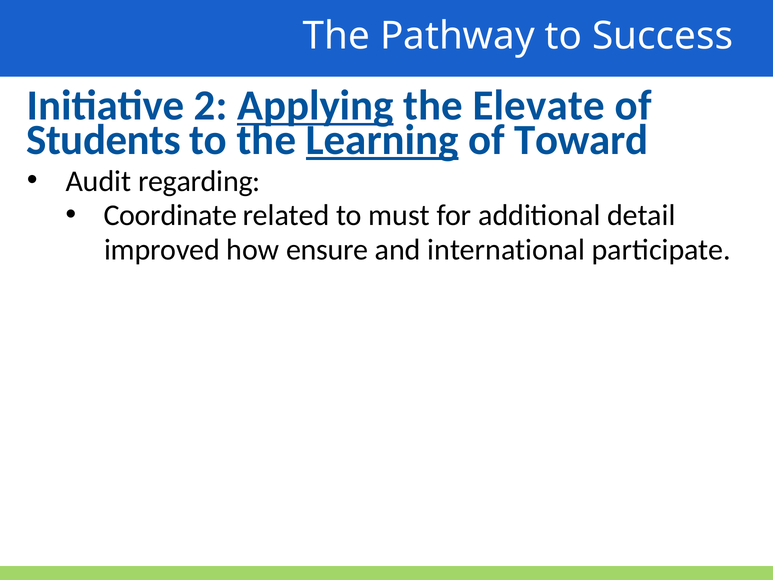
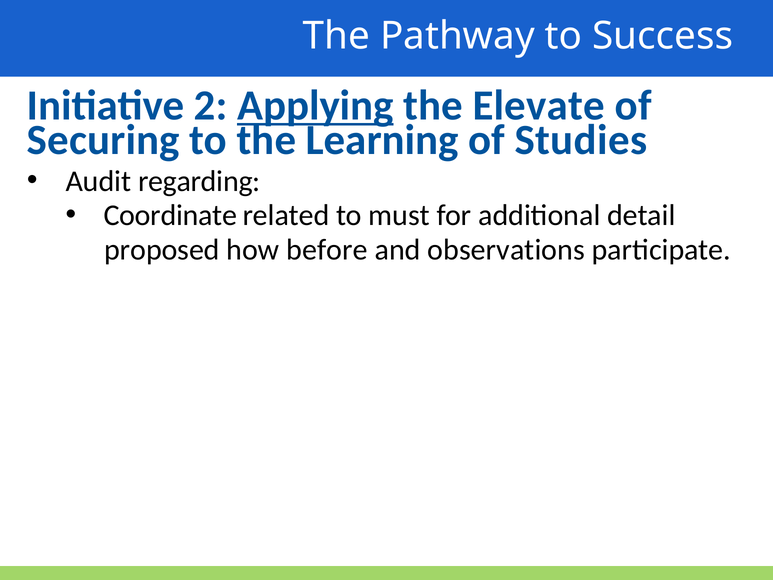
Students: Students -> Securing
Learning underline: present -> none
Toward: Toward -> Studies
improved: improved -> proposed
ensure: ensure -> before
international: international -> observations
